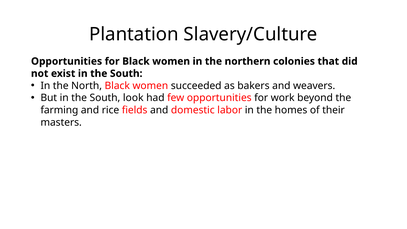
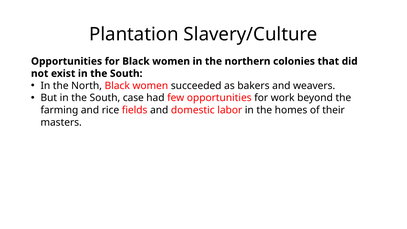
look: look -> case
